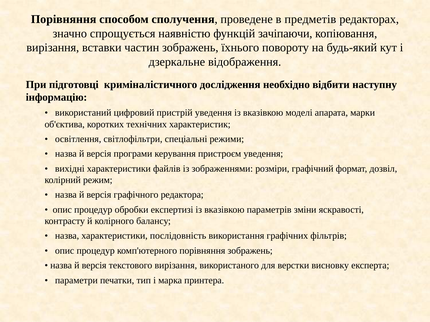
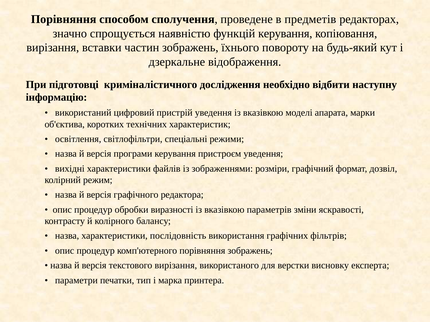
функцій зачіпаючи: зачіпаючи -> керування
експертизі: експертизі -> виразності
